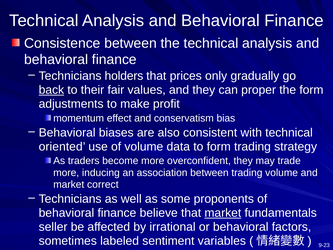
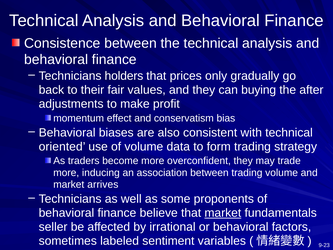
back underline: present -> none
proper: proper -> buying
the form: form -> after
correct: correct -> arrives
